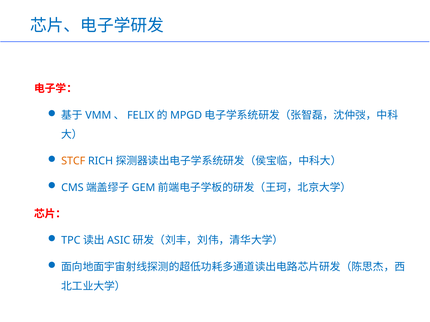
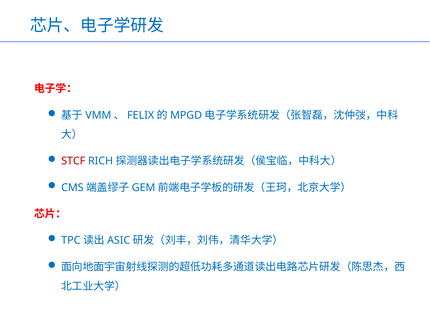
STCF colour: orange -> red
